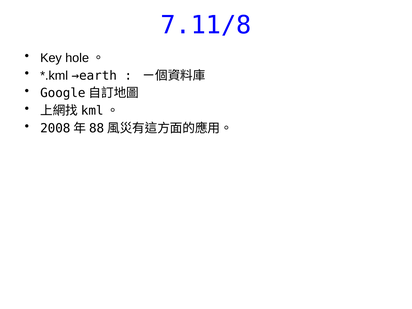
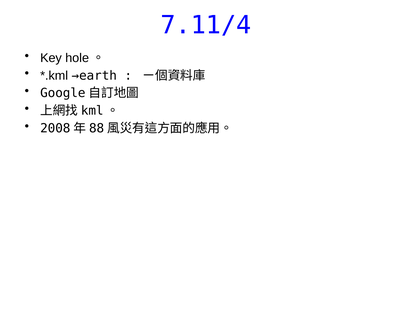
7.11/8: 7.11/8 -> 7.11/4
